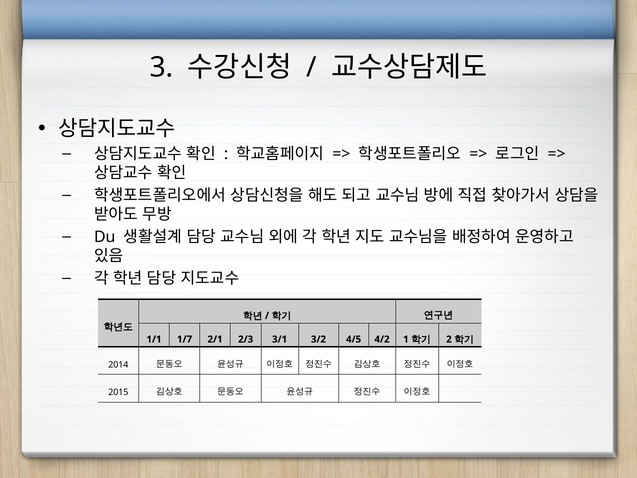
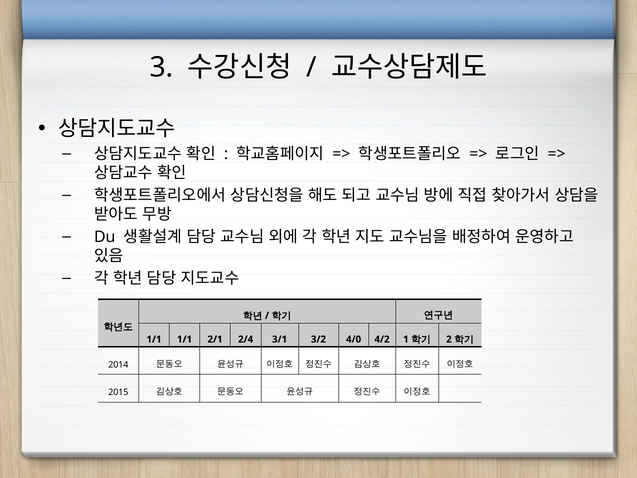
1/1 1/7: 1/7 -> 1/1
2/3: 2/3 -> 2/4
4/5: 4/5 -> 4/0
